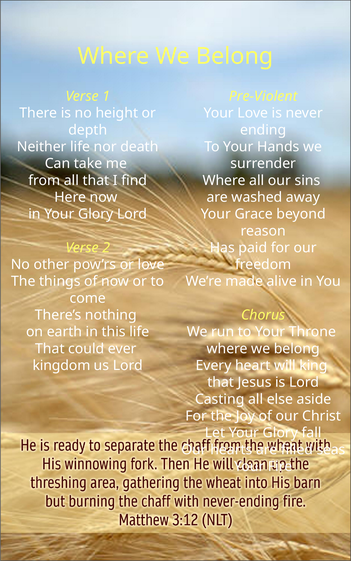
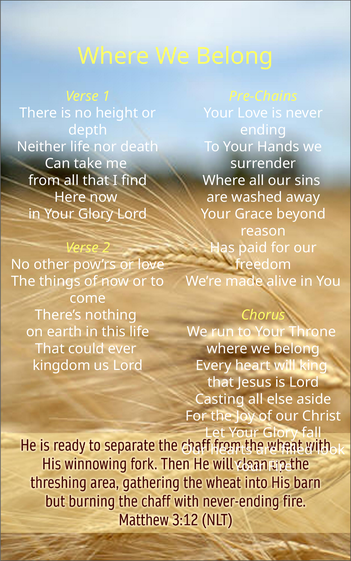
Pre-Violent: Pre-Violent -> Pre-Chains
seas: seas -> look
